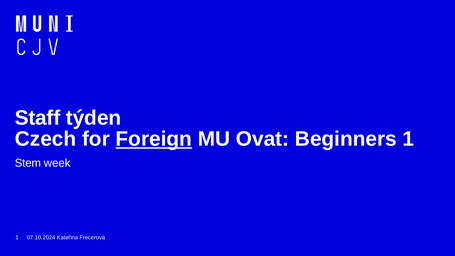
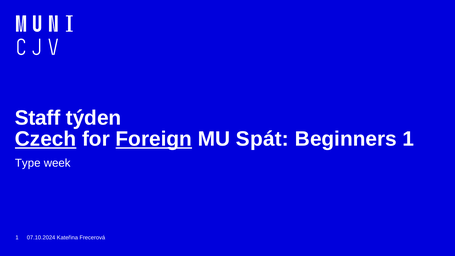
Czech underline: none -> present
Ovat: Ovat -> Spát
Stem: Stem -> Type
